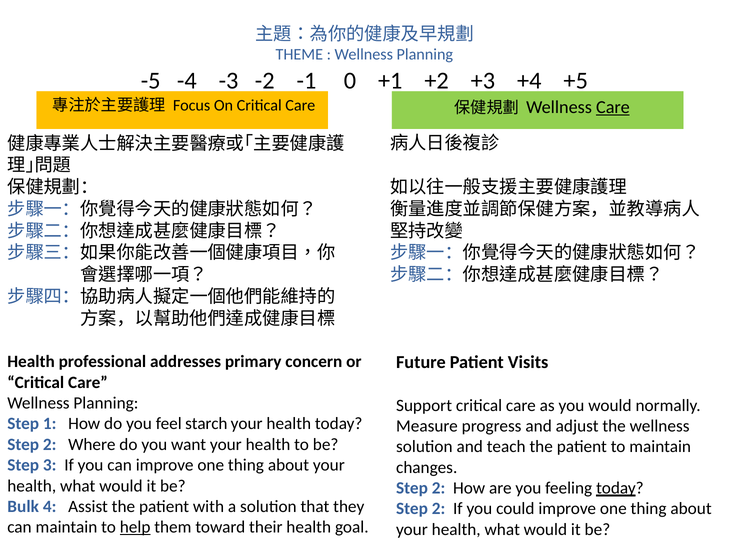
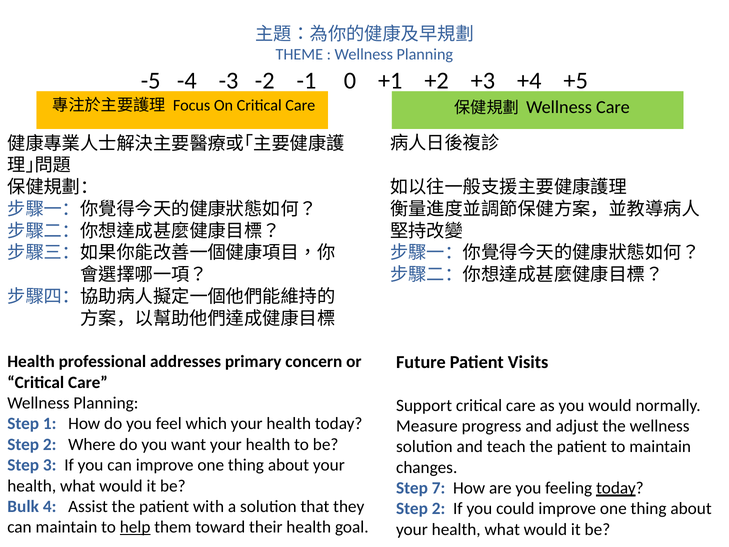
Care at (613, 107) underline: present -> none
starch: starch -> which
2 at (439, 488): 2 -> 7
